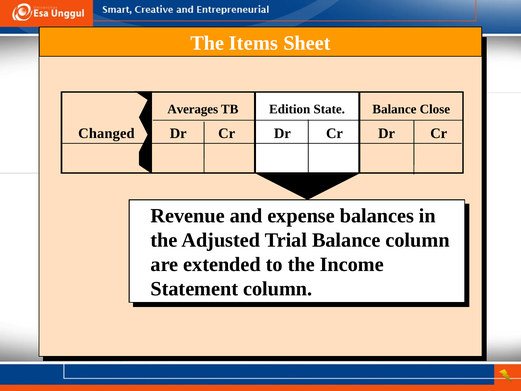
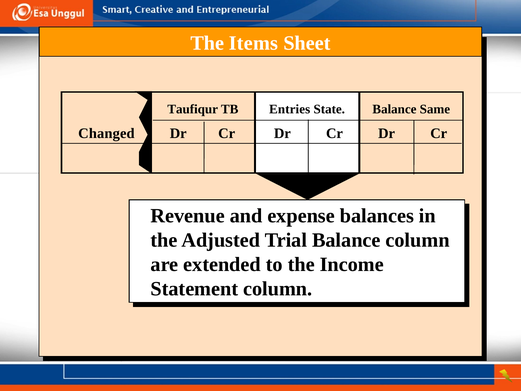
Averages: Averages -> Taufiqur
Edition: Edition -> Entries
Close: Close -> Same
